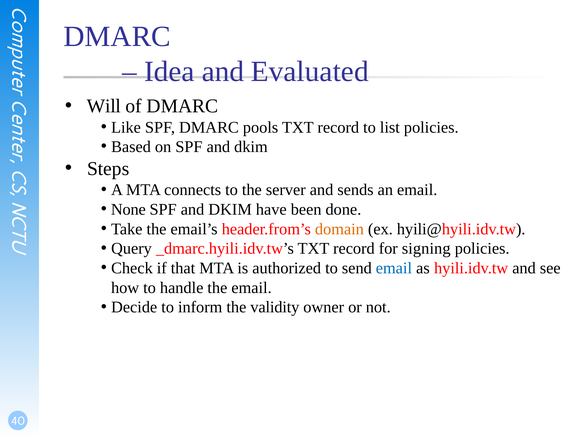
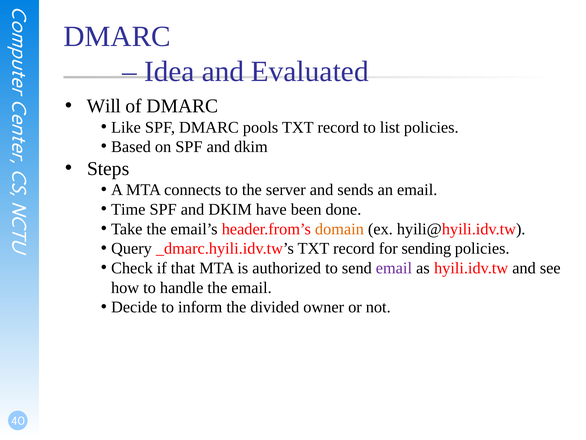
None: None -> Time
signing: signing -> sending
email at (394, 268) colour: blue -> purple
validity: validity -> divided
